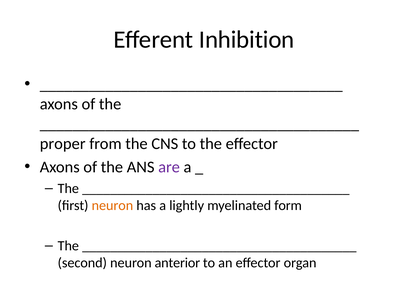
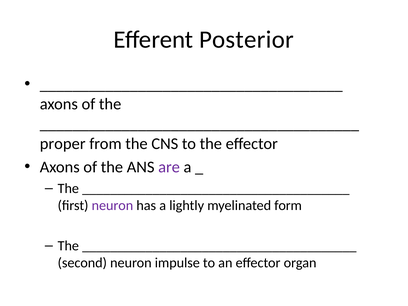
Inhibition: Inhibition -> Posterior
neuron at (112, 205) colour: orange -> purple
anterior: anterior -> impulse
